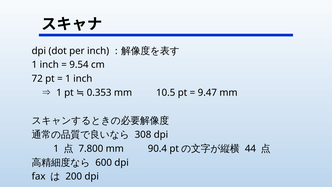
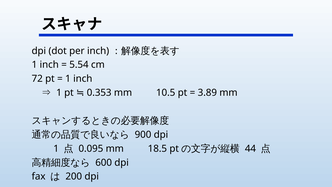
9.54: 9.54 -> 5.54
9.47: 9.47 -> 3.89
308: 308 -> 900
7.800: 7.800 -> 0.095
90.4: 90.4 -> 18.5
